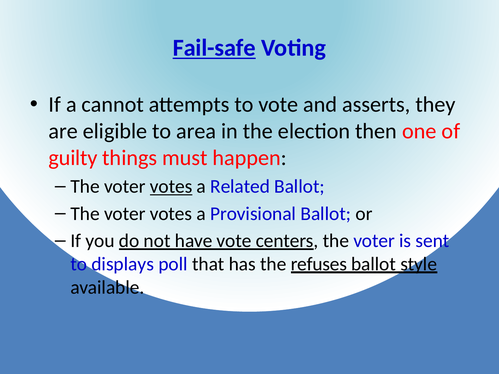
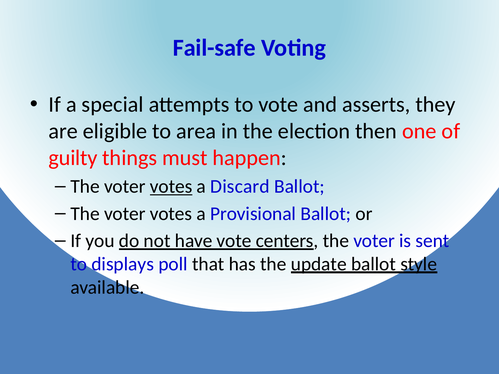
Fail-safe underline: present -> none
cannot: cannot -> special
Related: Related -> Discard
refuses: refuses -> update
